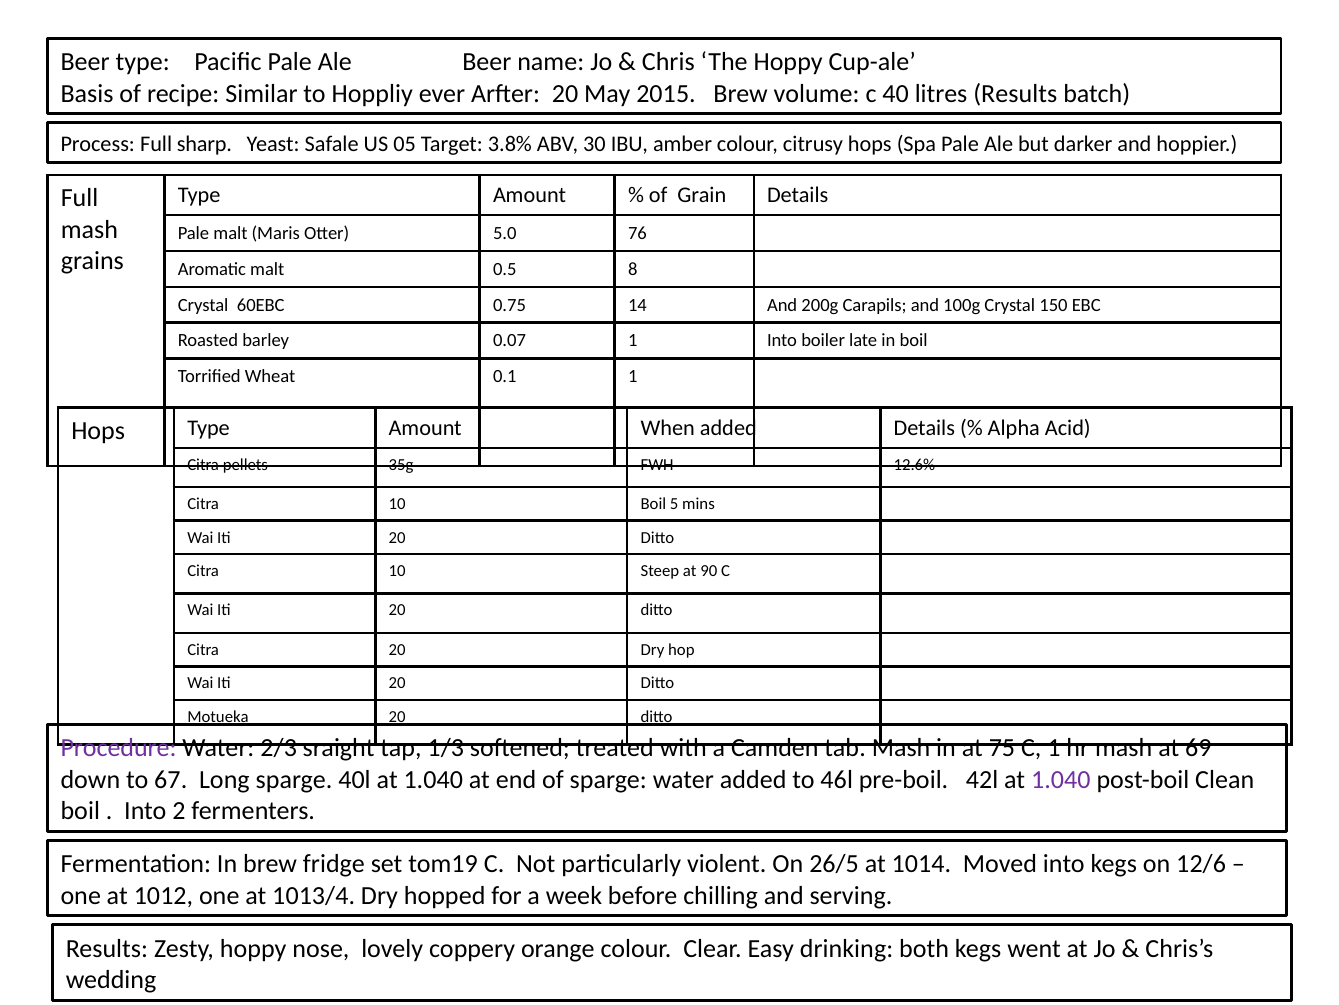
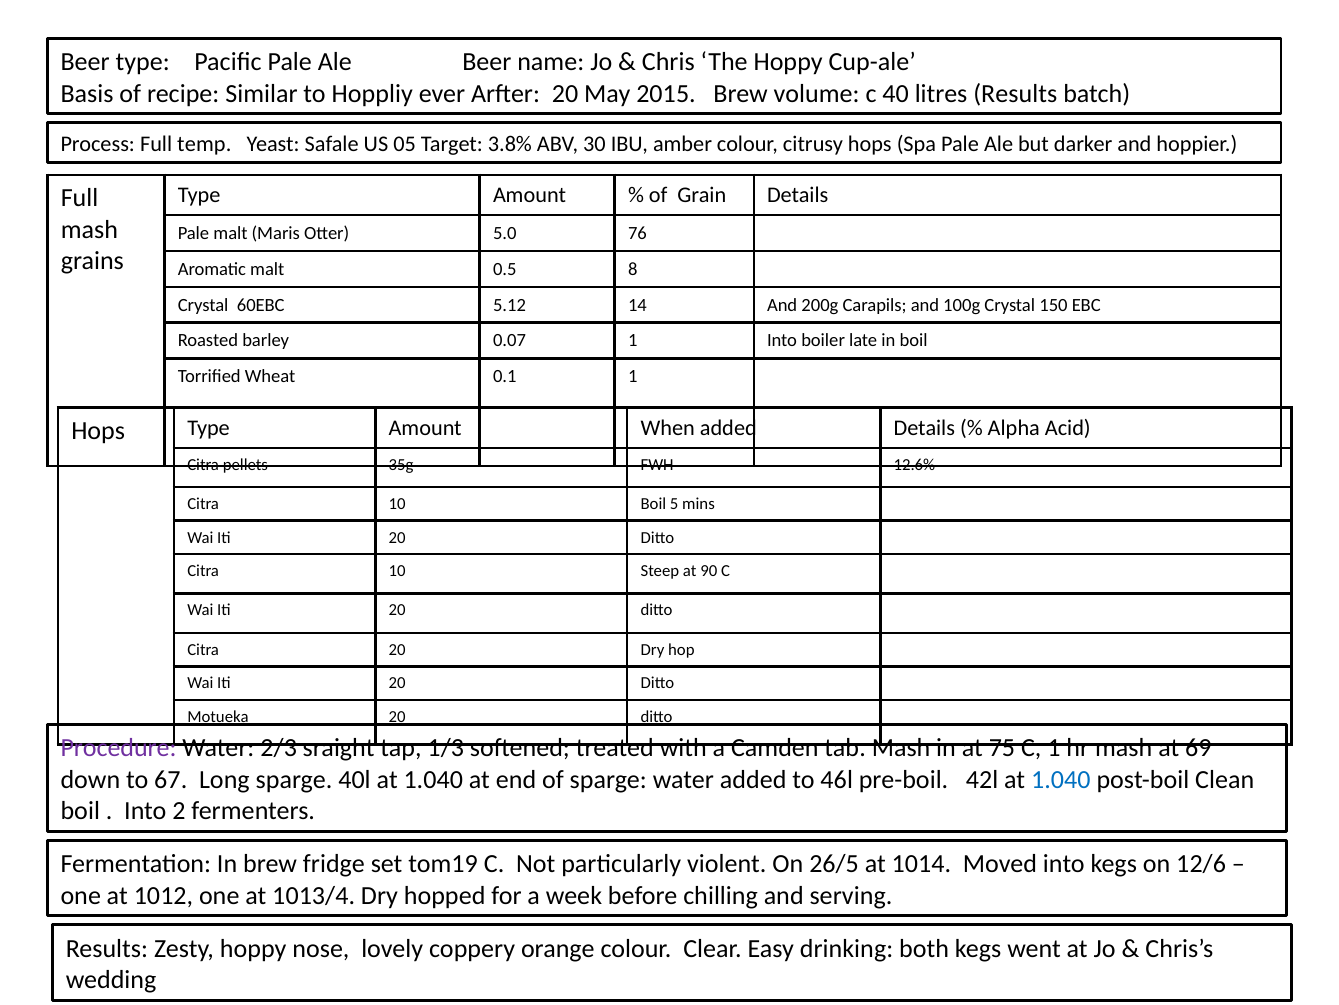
sharp: sharp -> temp
0.75: 0.75 -> 5.12
1.040 at (1061, 779) colour: purple -> blue
